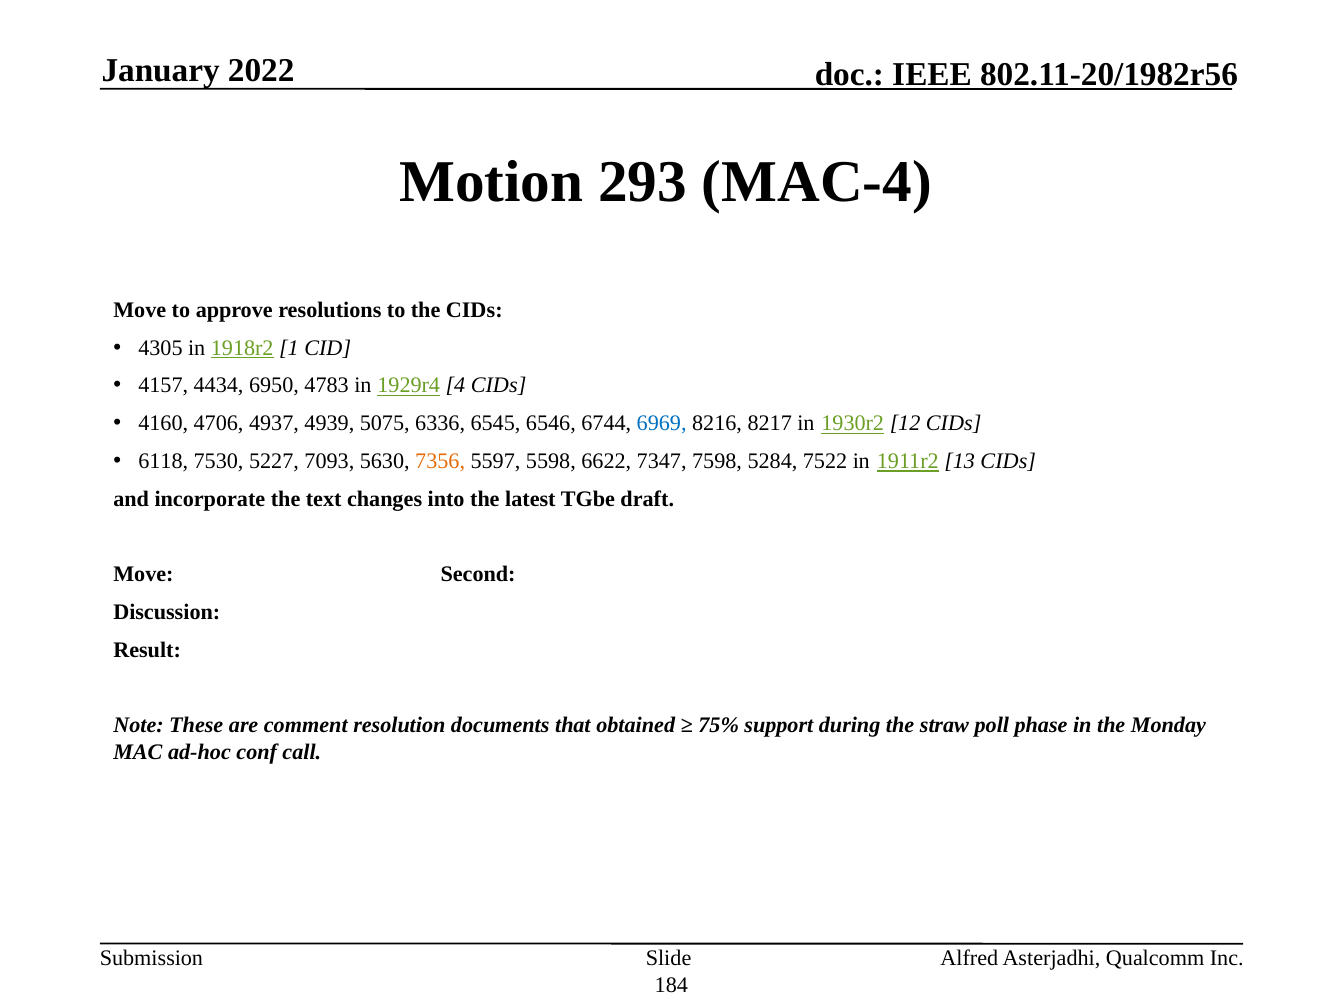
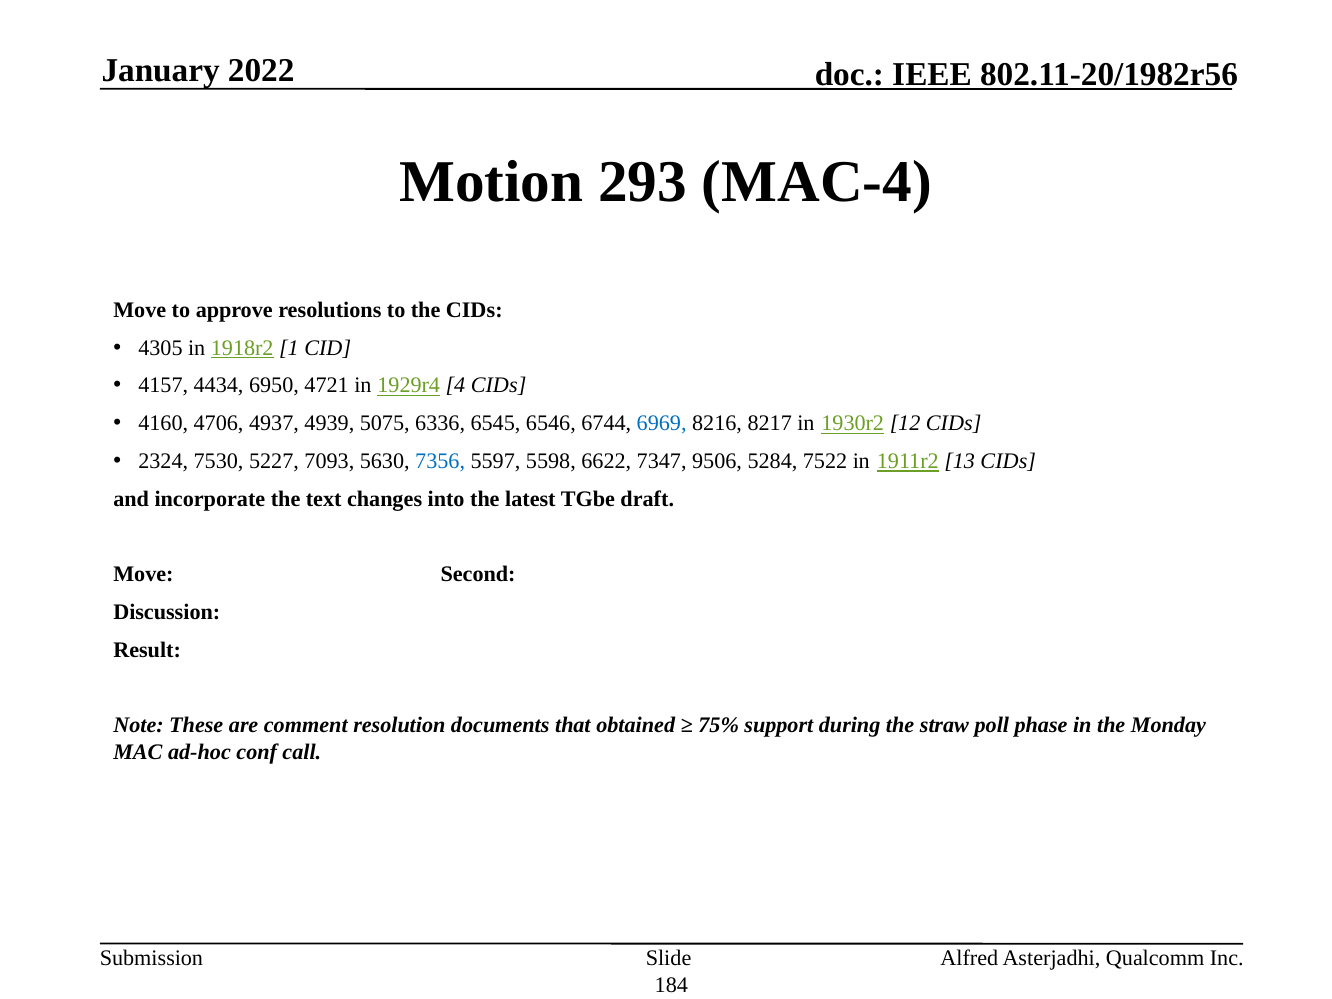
4783: 4783 -> 4721
6118: 6118 -> 2324
7356 colour: orange -> blue
7598: 7598 -> 9506
